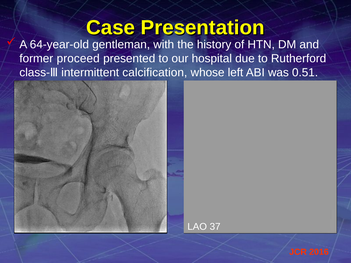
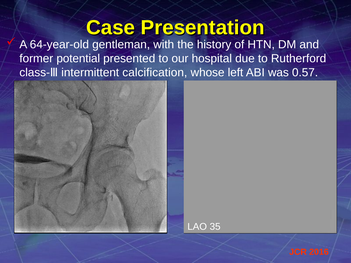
proceed: proceed -> potential
0.51: 0.51 -> 0.57
37: 37 -> 35
